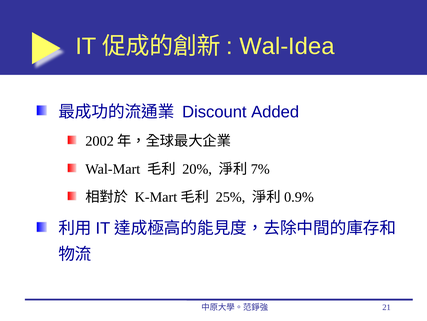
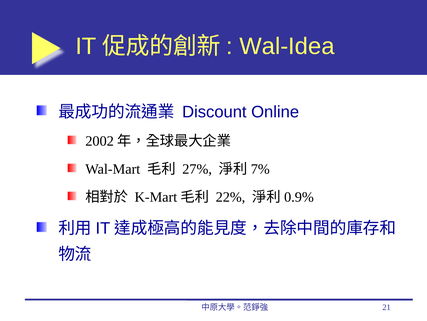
Added: Added -> Online
20%: 20% -> 27%
25%: 25% -> 22%
